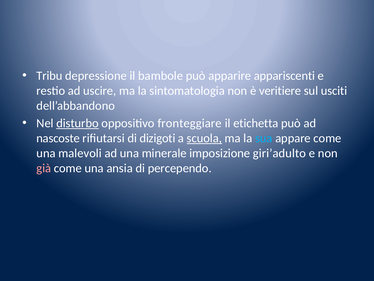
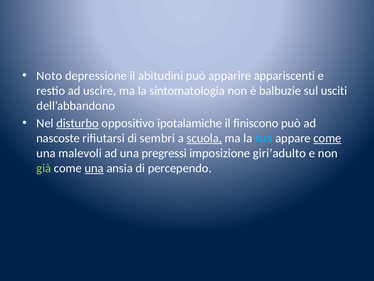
Tribu: Tribu -> Noto
bambole: bambole -> abitudini
veritiere: veritiere -> balbuzie
fronteggiare: fronteggiare -> ipotalamiche
etichetta: etichetta -> finiscono
dizigoti: dizigoti -> sembri
come at (327, 138) underline: none -> present
minerale: minerale -> pregressi
già colour: pink -> light green
una at (94, 168) underline: none -> present
